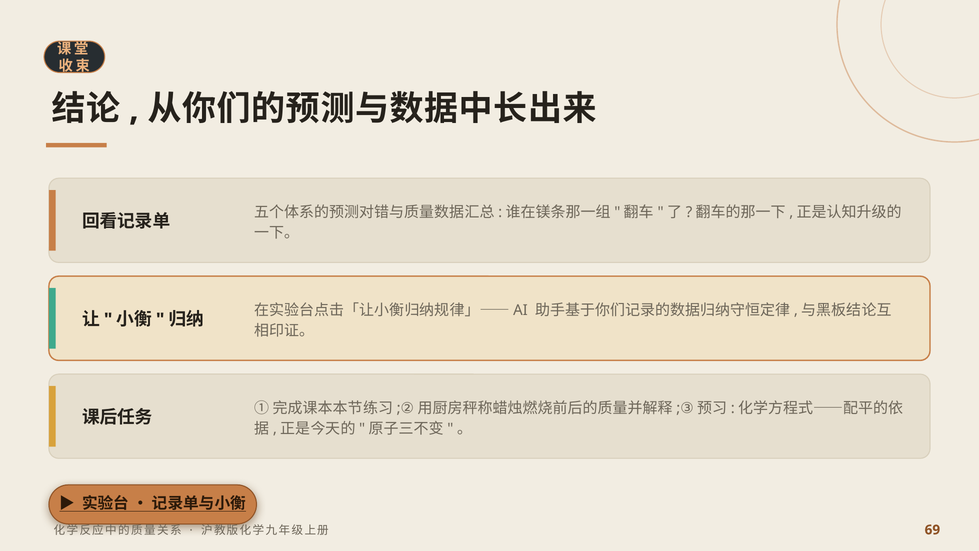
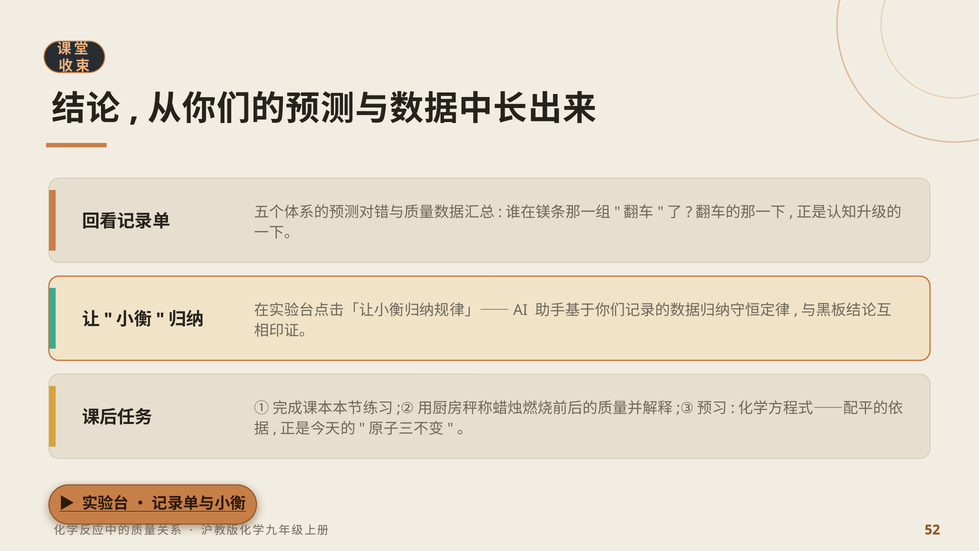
69: 69 -> 52
